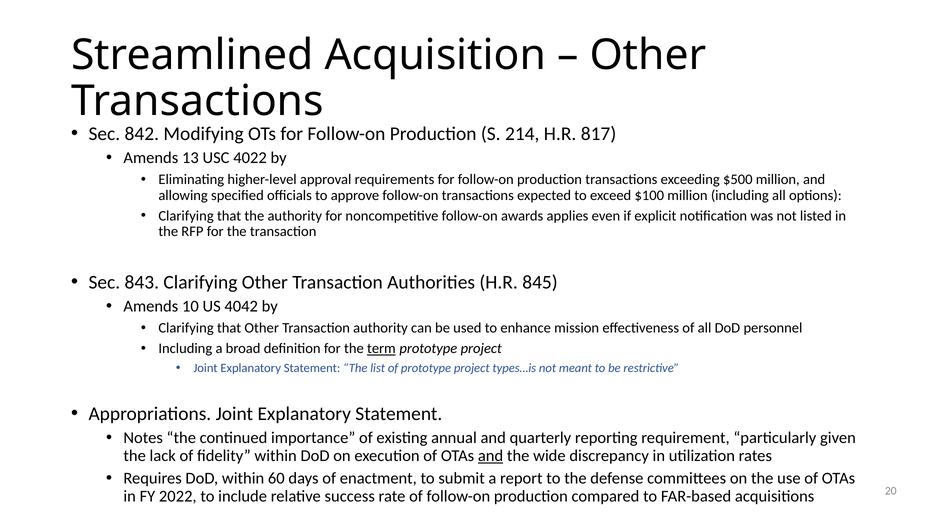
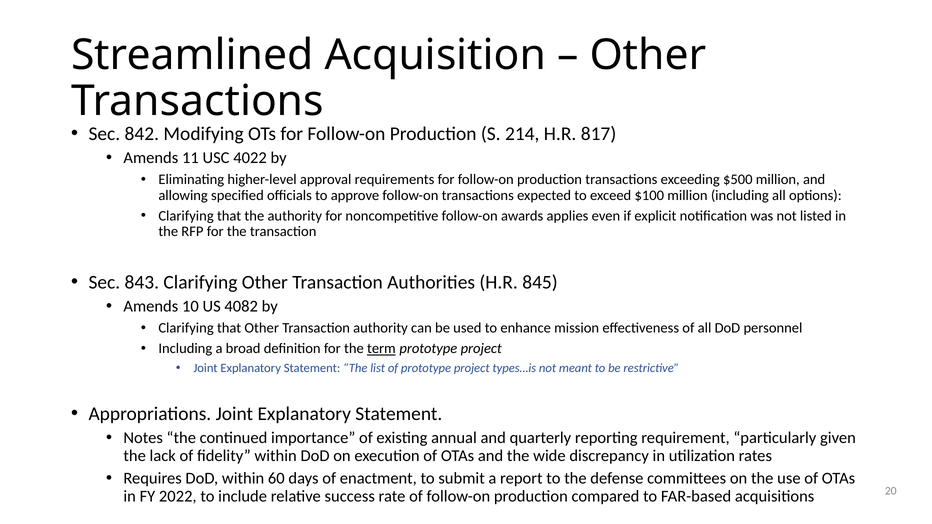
13: 13 -> 11
4042: 4042 -> 4082
and at (491, 456) underline: present -> none
